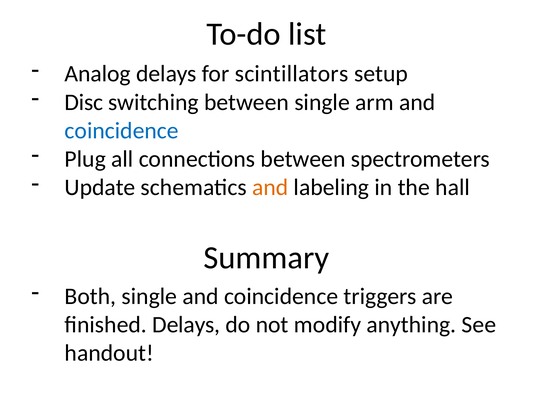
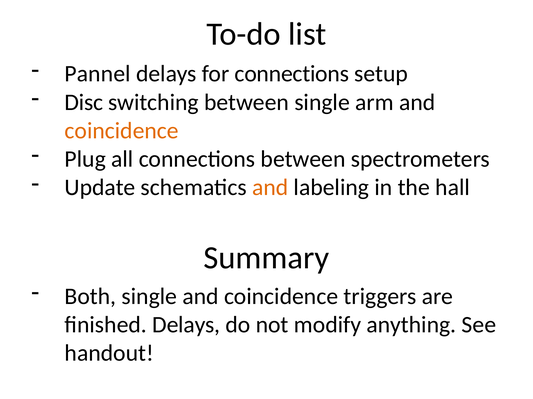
Analog: Analog -> Pannel
for scintillators: scintillators -> connections
coincidence at (122, 131) colour: blue -> orange
